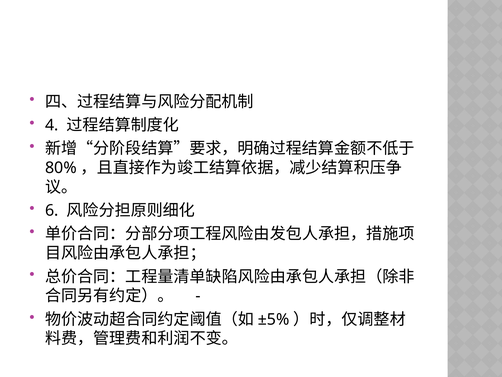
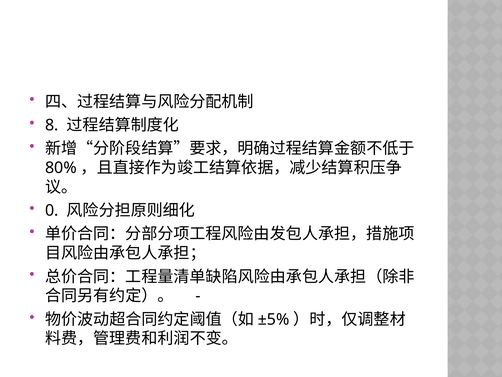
4: 4 -> 8
6: 6 -> 0
